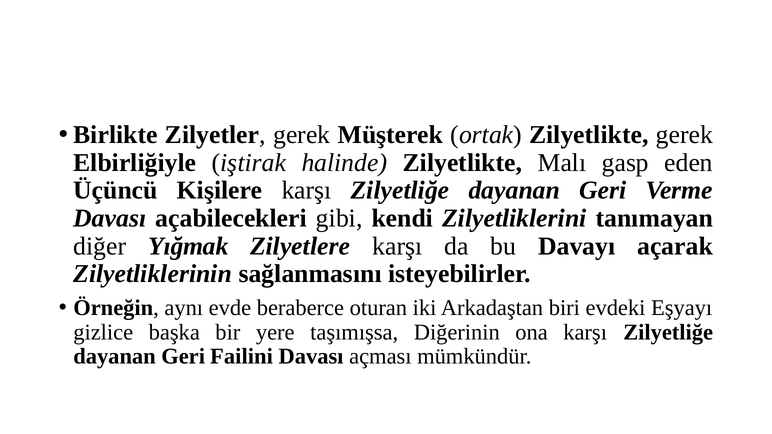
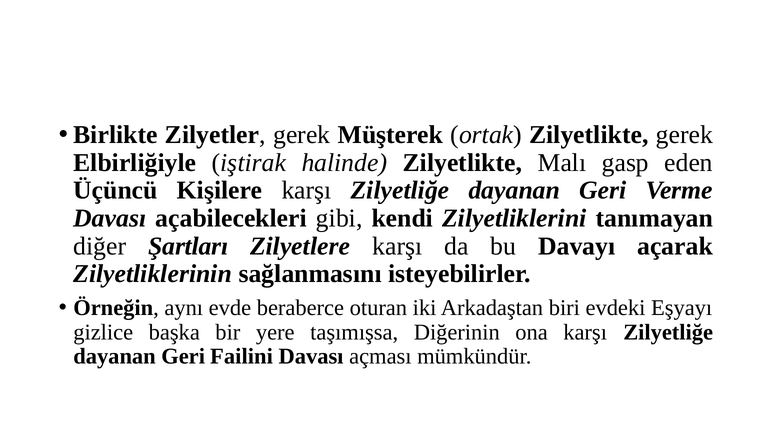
Yığmak: Yığmak -> Şartları
